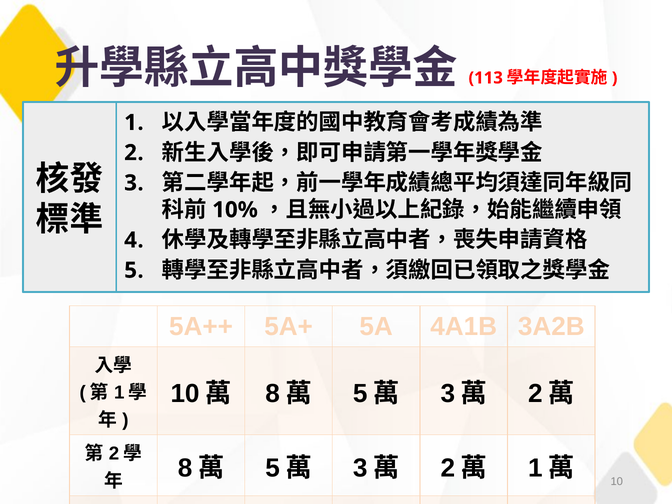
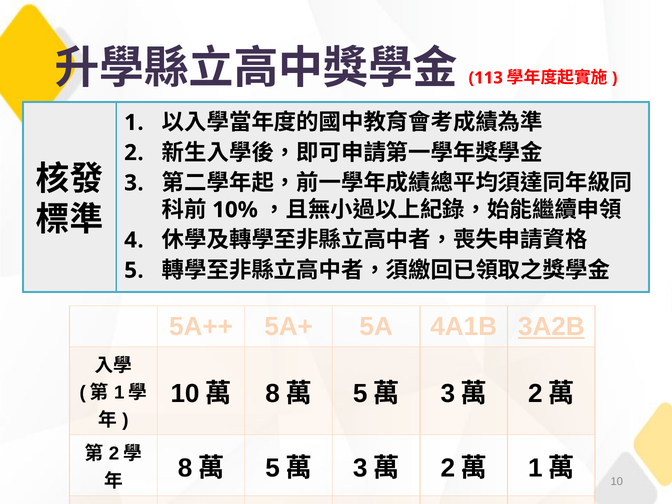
3A2B underline: none -> present
